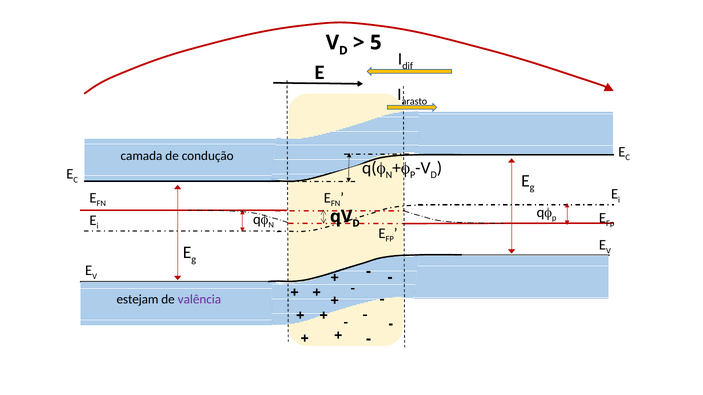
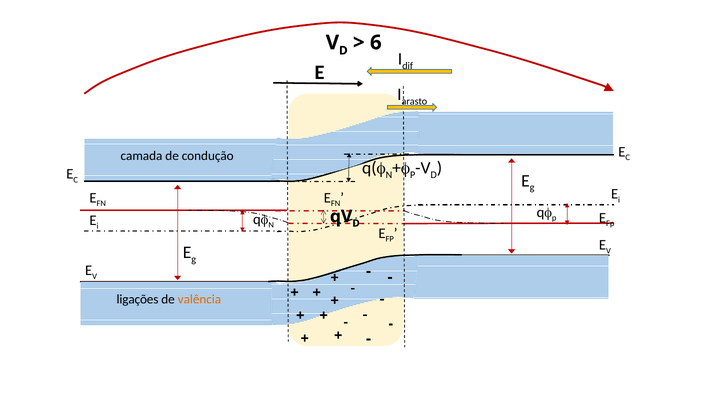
5: 5 -> 6
estejam: estejam -> ligações
valência colour: purple -> orange
